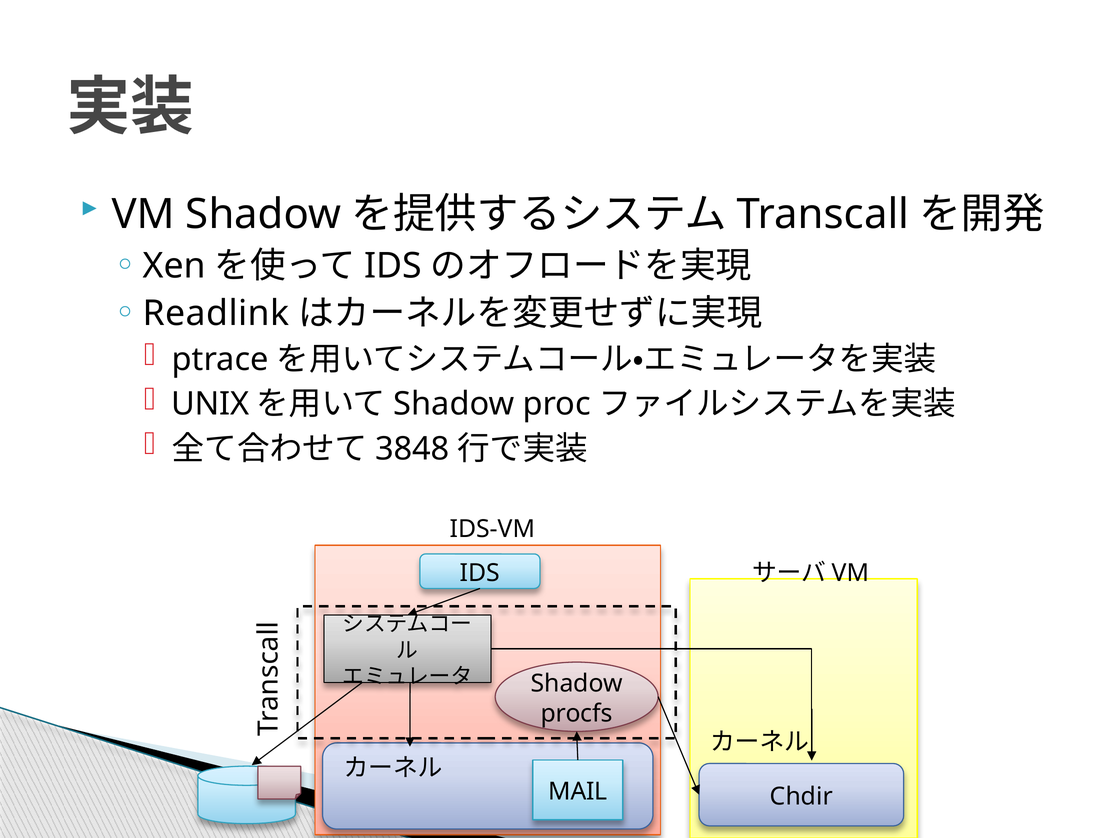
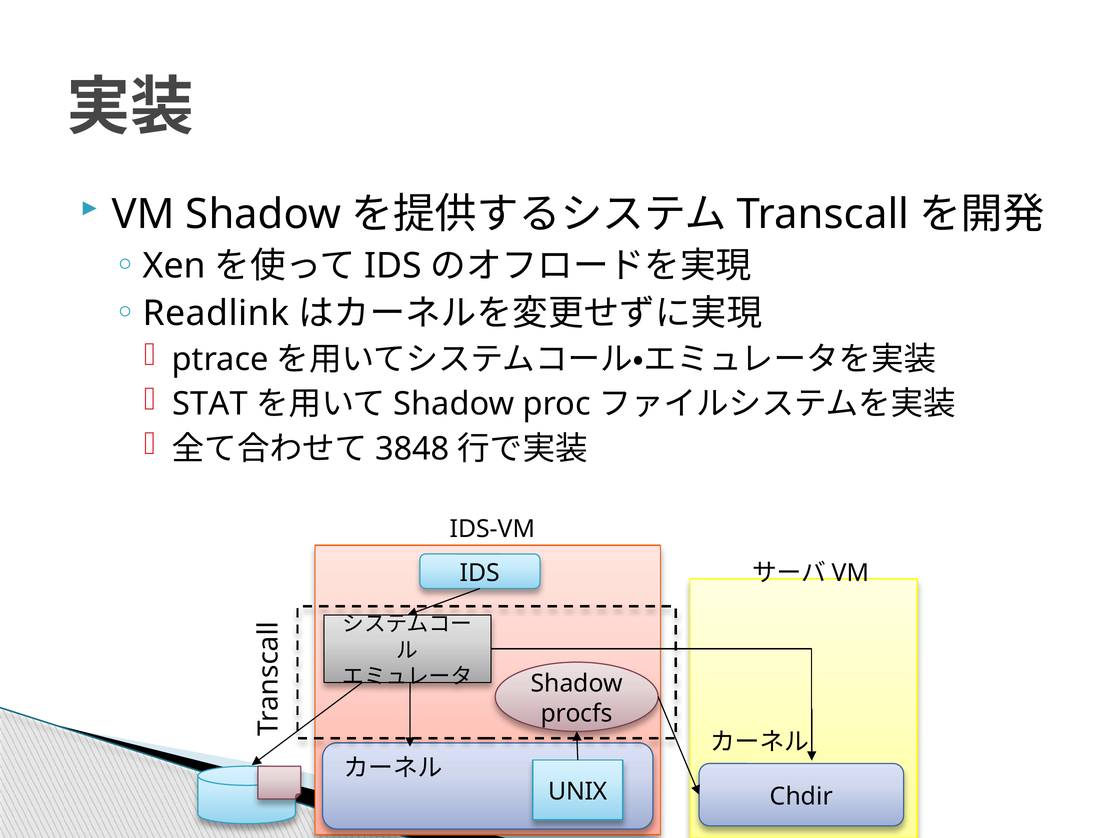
UNIX: UNIX -> STAT
MAIL: MAIL -> UNIX
